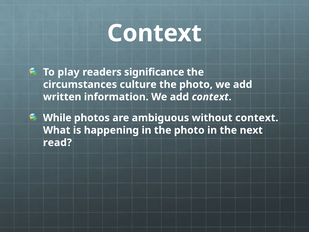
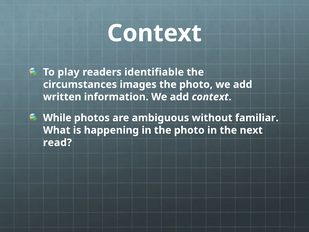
significance: significance -> identifiable
culture: culture -> images
without context: context -> familiar
